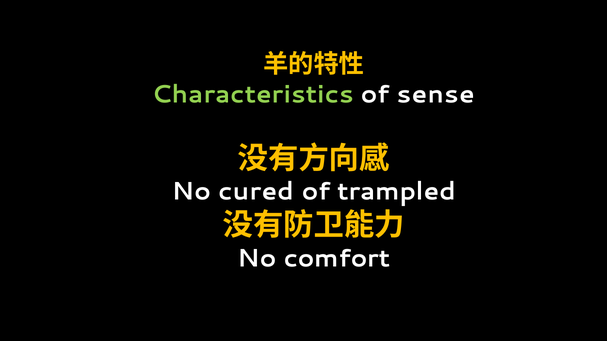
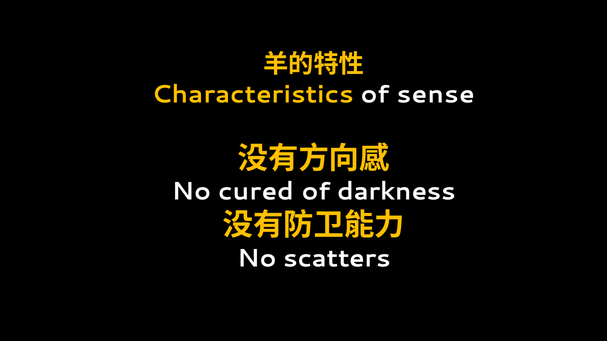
Characteristics colour: light green -> yellow
trampled: trampled -> darkness
comfort: comfort -> scatters
